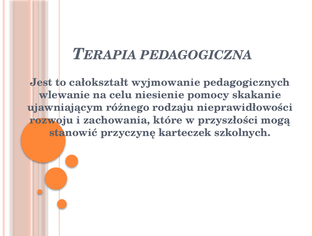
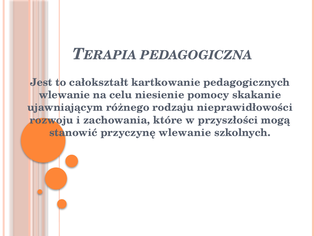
wyjmowanie: wyjmowanie -> kartkowanie
przyczynę karteczek: karteczek -> wlewanie
